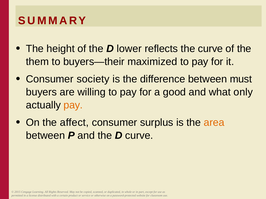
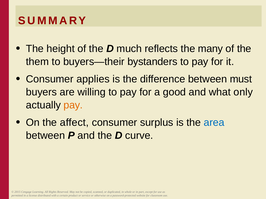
lower: lower -> much
the curve: curve -> many
maximized: maximized -> bystanders
society: society -> applies
area colour: orange -> blue
